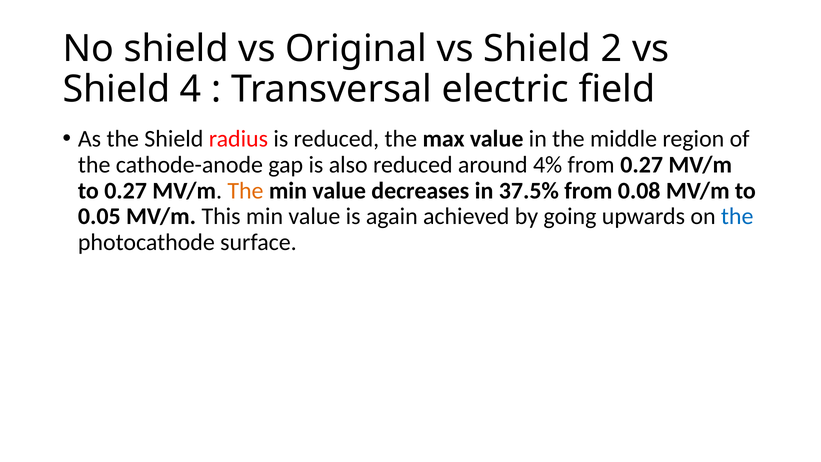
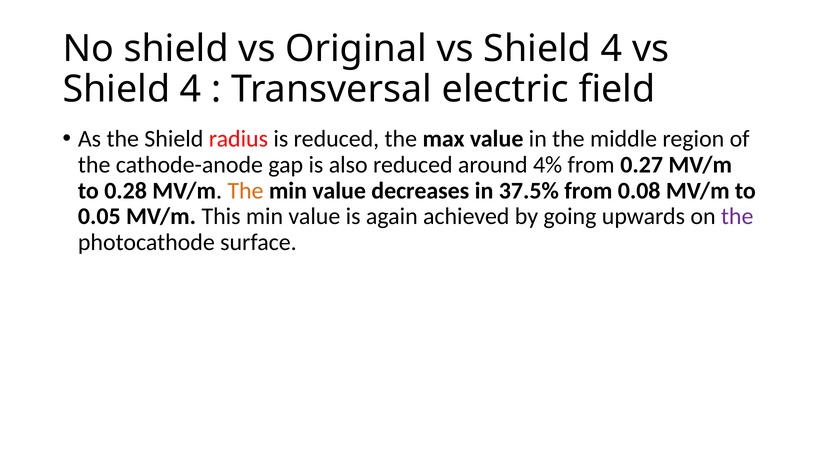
Original vs Shield 2: 2 -> 4
to 0.27: 0.27 -> 0.28
the at (737, 216) colour: blue -> purple
